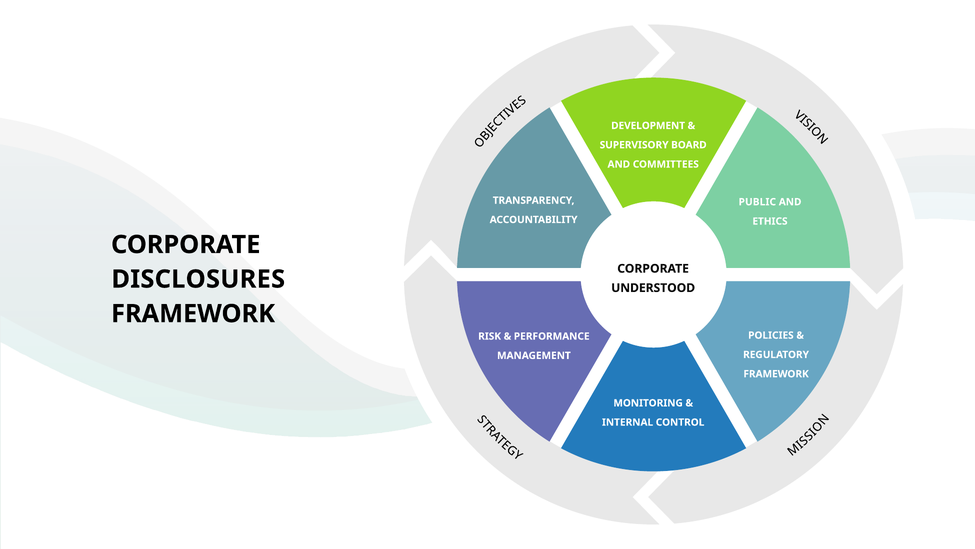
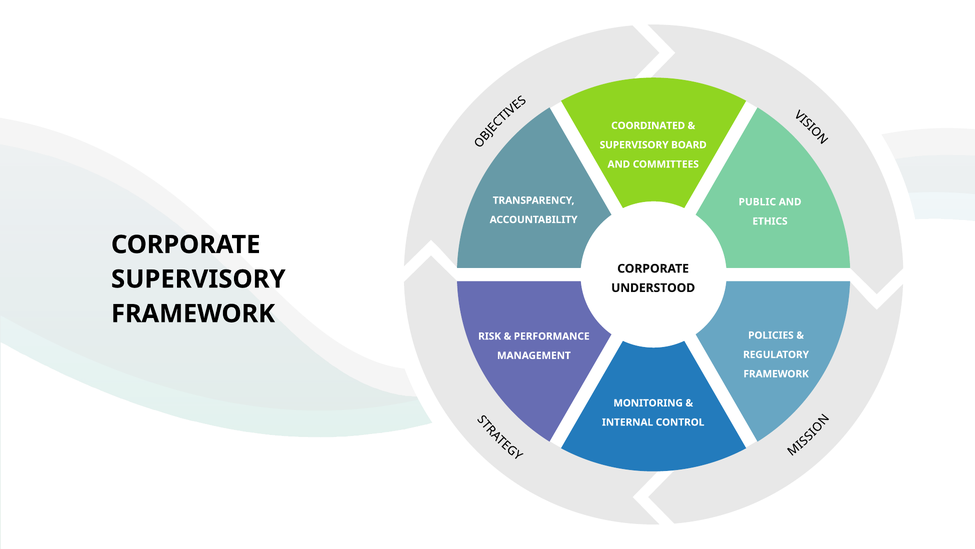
DEVELOPMENT: DEVELOPMENT -> COORDINATED
DISCLOSURES at (198, 279): DISCLOSURES -> SUPERVISORY
